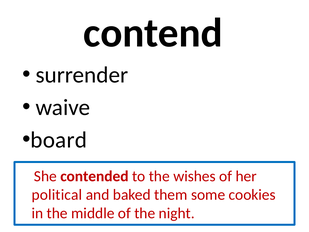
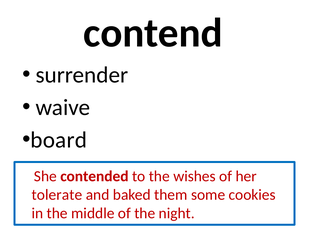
political: political -> tolerate
